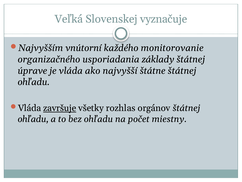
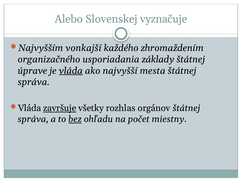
Veľká: Veľká -> Alebo
vnútorní: vnútorní -> vonkajší
monitorovanie: monitorovanie -> zhromaždením
vláda at (71, 71) underline: none -> present
štátne: štátne -> mesta
ohľadu at (34, 82): ohľadu -> správa
ohľadu at (33, 119): ohľadu -> správa
bez underline: none -> present
